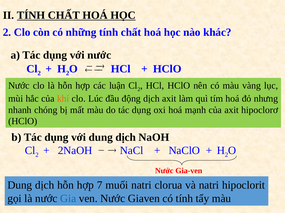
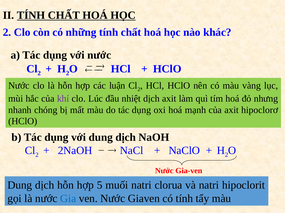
khí colour: orange -> purple
động: động -> nhiệt
7: 7 -> 5
